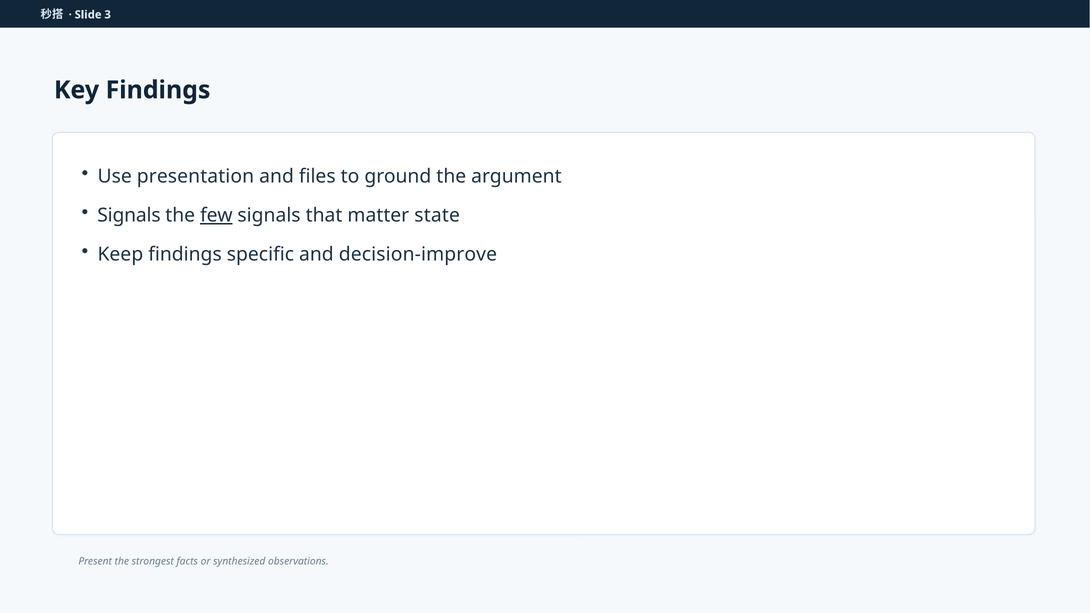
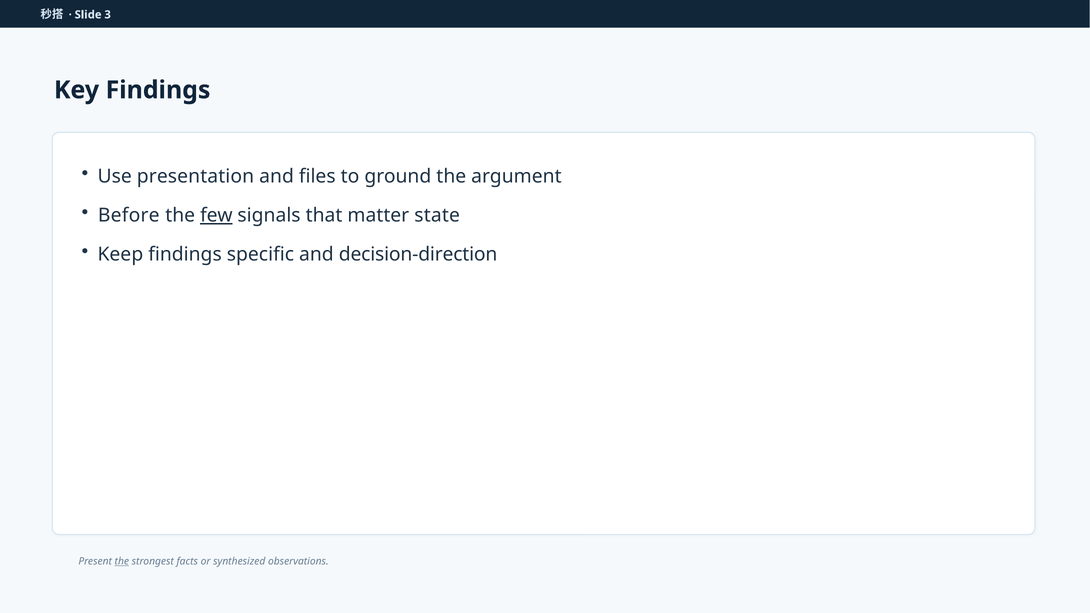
Signals at (129, 215): Signals -> Before
decision-improve: decision-improve -> decision-direction
the at (122, 561) underline: none -> present
